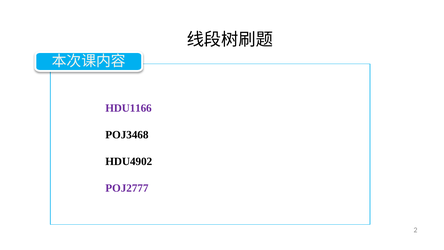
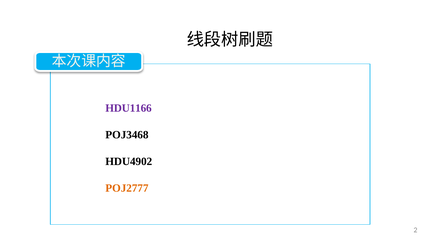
POJ2777 colour: purple -> orange
